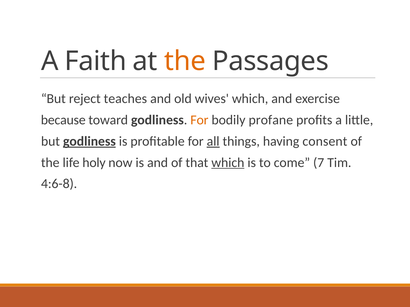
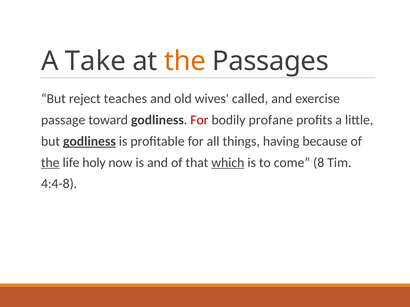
Faith: Faith -> Take
wives which: which -> called
because: because -> passage
For at (199, 120) colour: orange -> red
all underline: present -> none
consent: consent -> because
the at (50, 163) underline: none -> present
7: 7 -> 8
4:6-8: 4:6-8 -> 4:4-8
